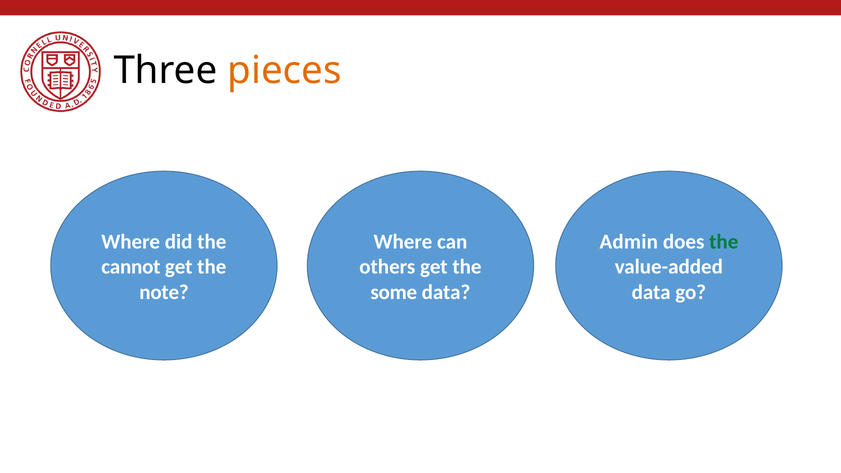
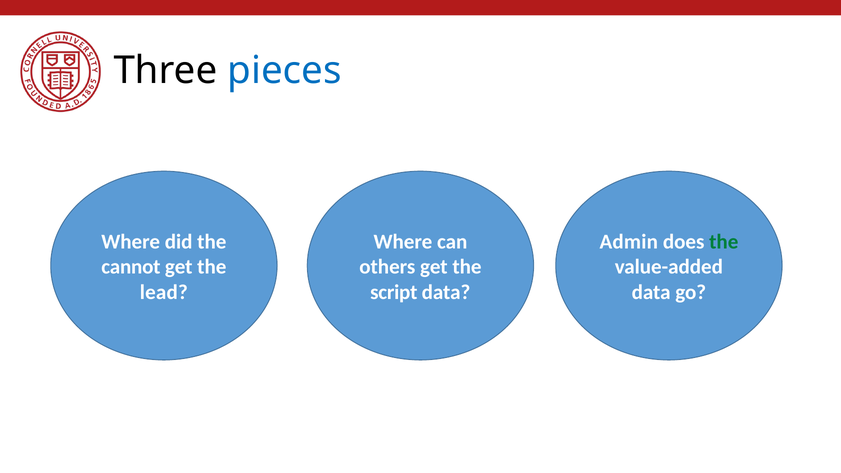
pieces colour: orange -> blue
note: note -> lead
some: some -> script
